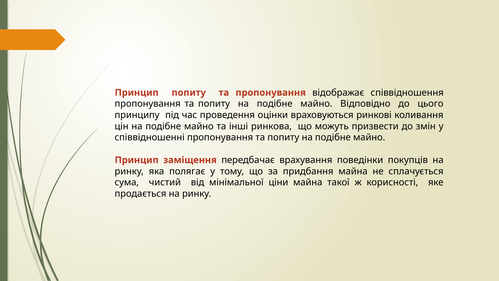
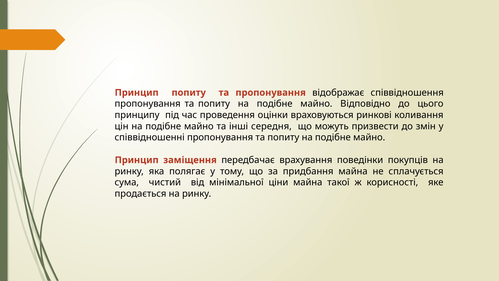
ринкова: ринкова -> середня
